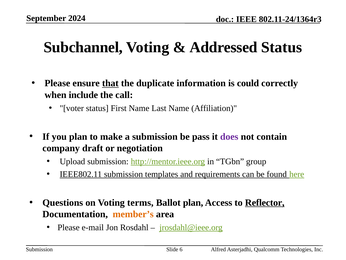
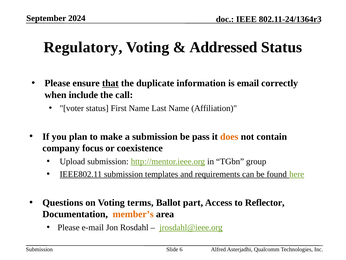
Subchannel: Subchannel -> Regulatory
could: could -> email
does colour: purple -> orange
draft: draft -> focus
negotiation: negotiation -> coexistence
Ballot plan: plan -> part
Reflector underline: present -> none
